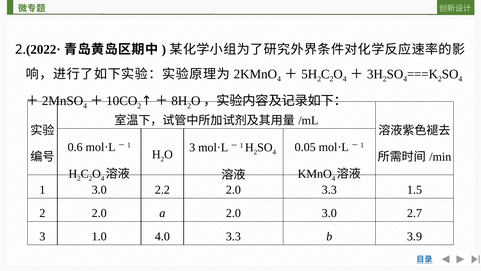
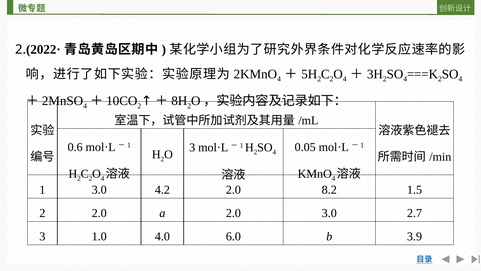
2.2: 2.2 -> 4.2
2.0 3.3: 3.3 -> 8.2
4.0 3.3: 3.3 -> 6.0
